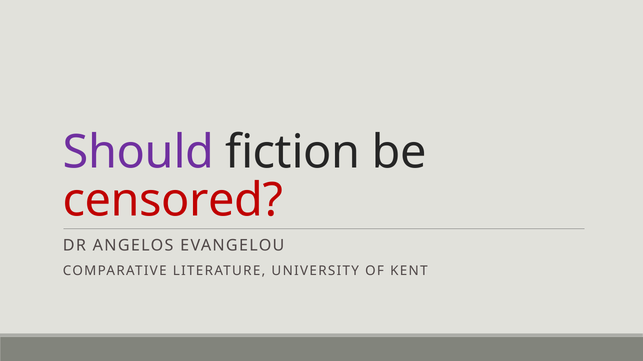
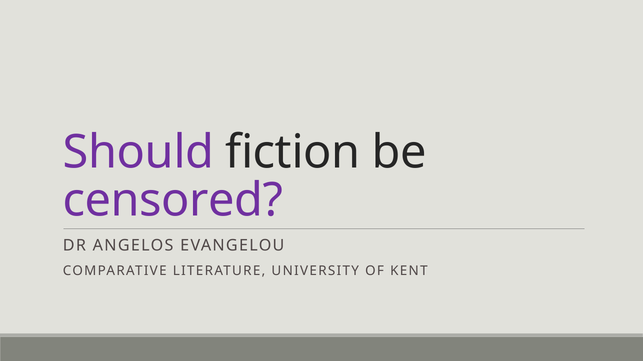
censored colour: red -> purple
